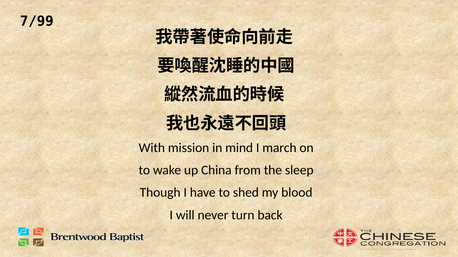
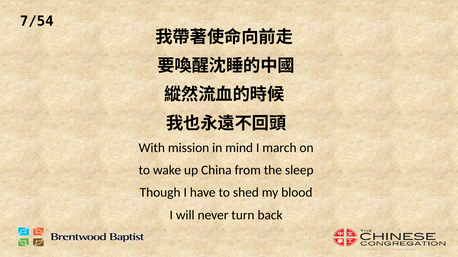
7/99: 7/99 -> 7/54
